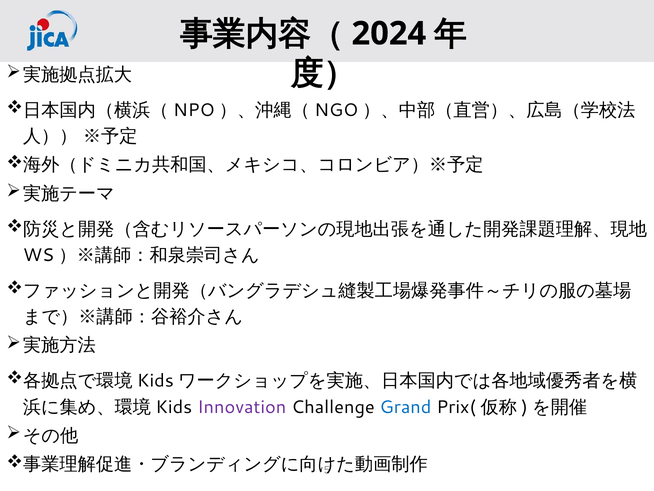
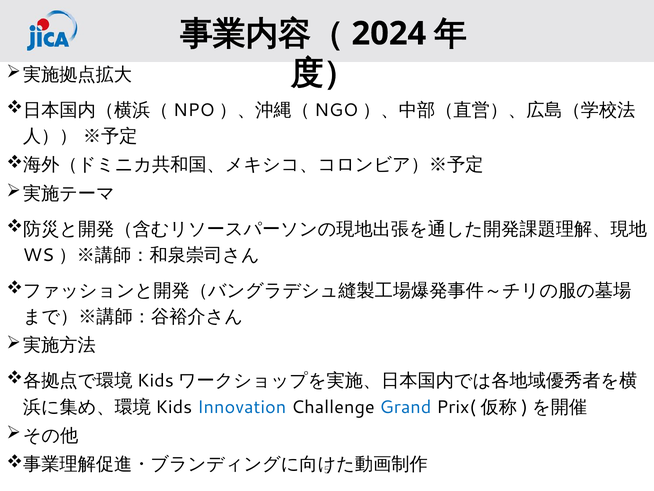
Innovation colour: purple -> blue
